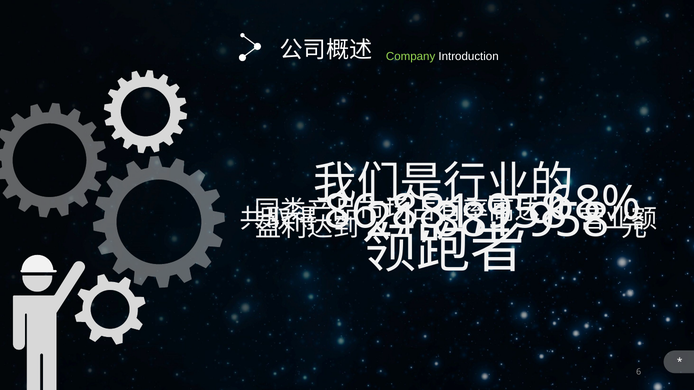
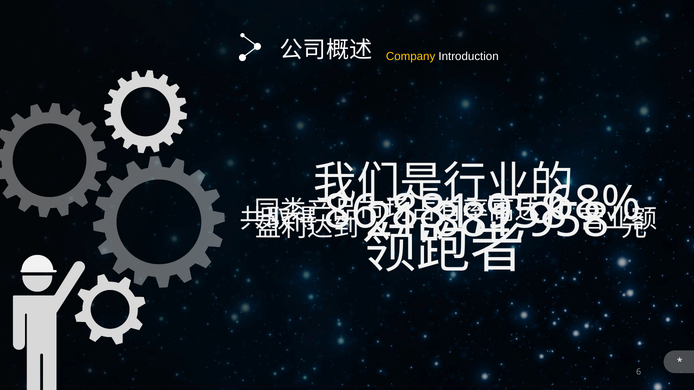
Company colour: light green -> yellow
